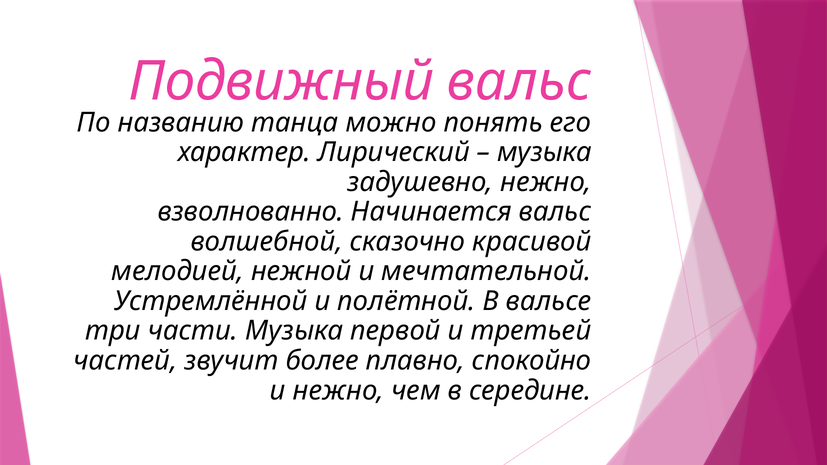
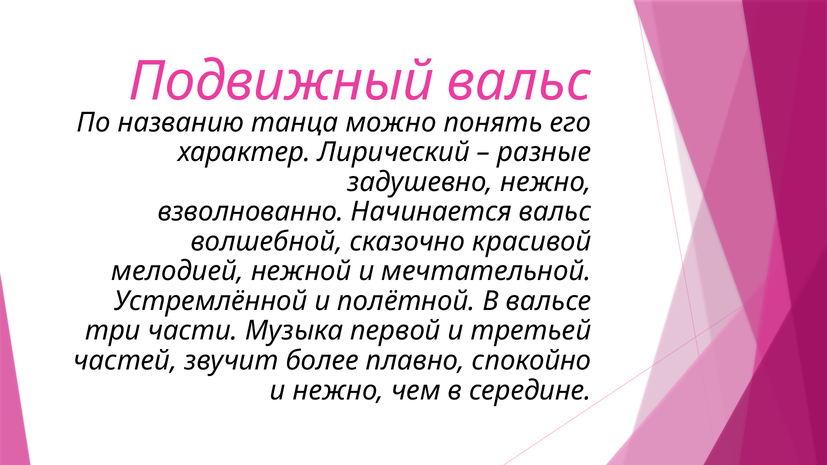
музыка at (544, 152): музыка -> разные
